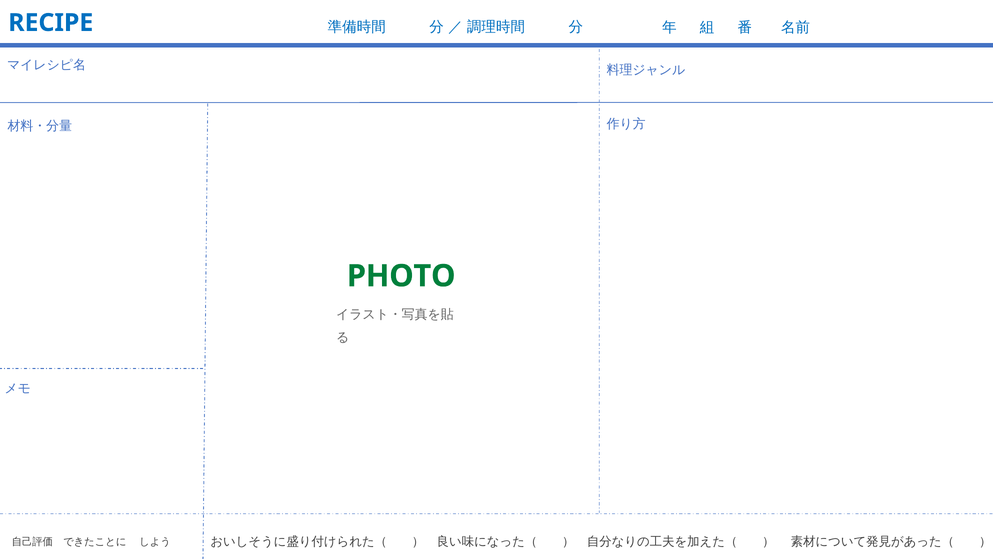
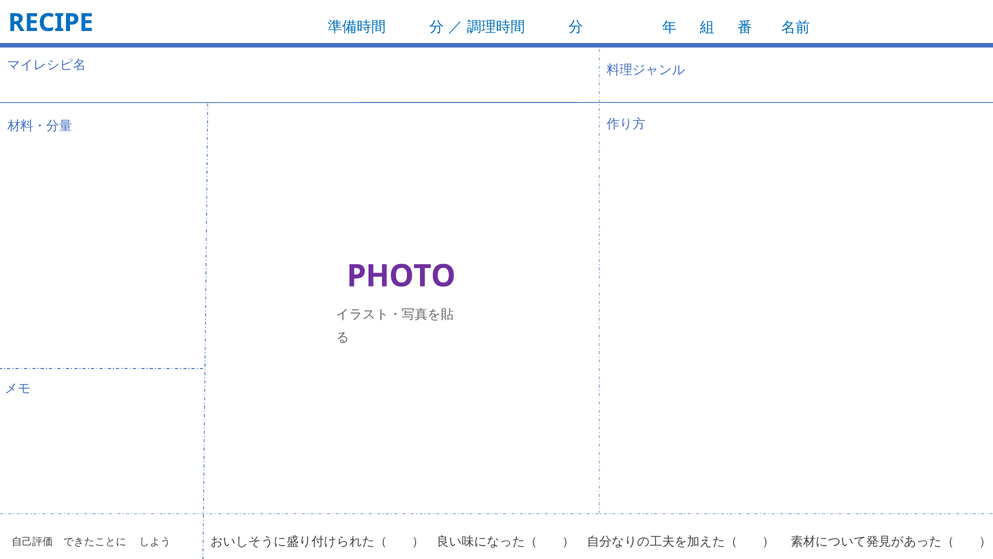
PHOTO colour: green -> purple
